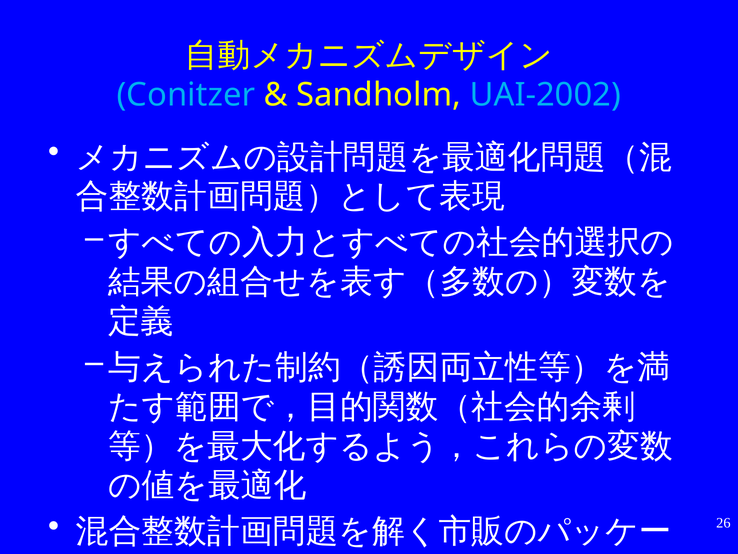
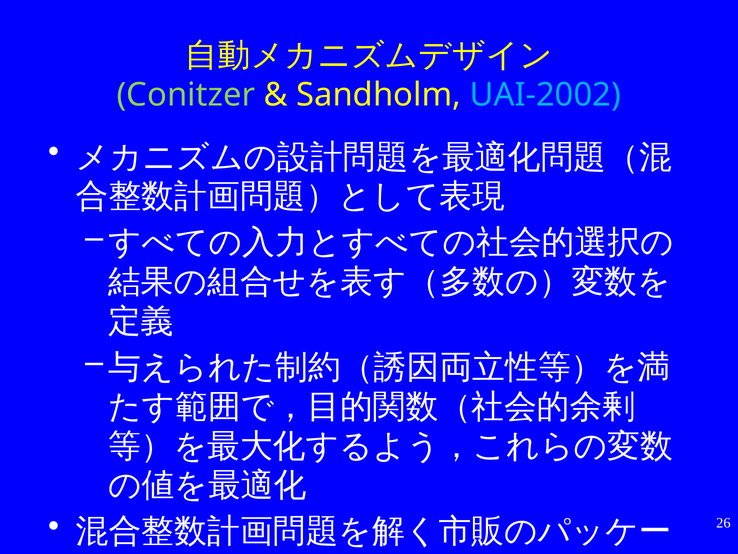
Conitzer colour: light blue -> light green
